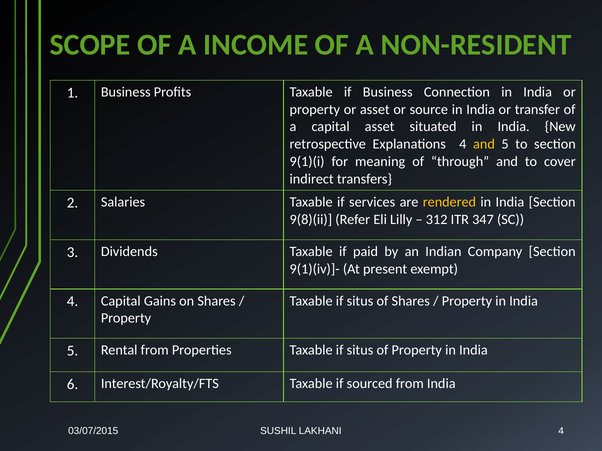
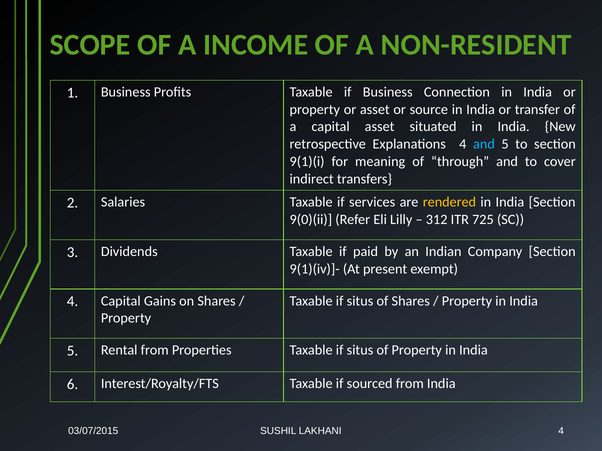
and at (484, 144) colour: yellow -> light blue
9(8)(ii: 9(8)(ii -> 9(0)(ii
347: 347 -> 725
